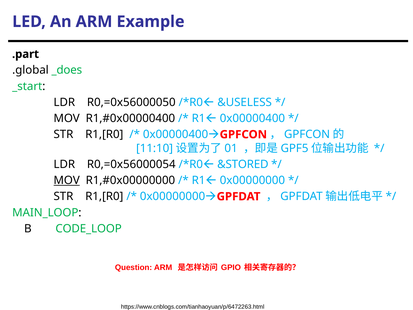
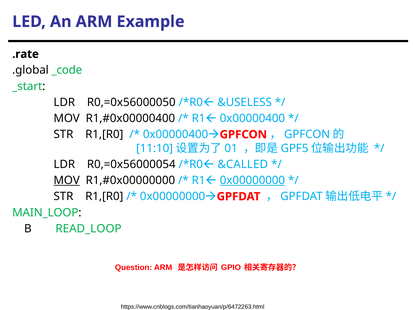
.part: .part -> .rate
_does: _does -> _code
&STORED: &STORED -> &CALLED
0x00000000 underline: none -> present
CODE_LOOP: CODE_LOOP -> READ_LOOP
